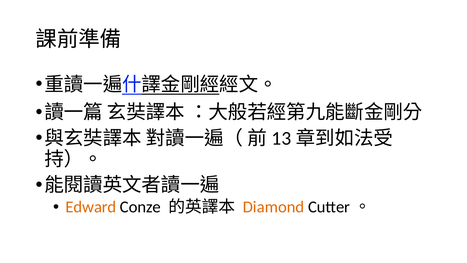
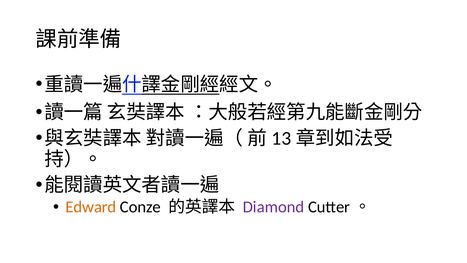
Diamond colour: orange -> purple
